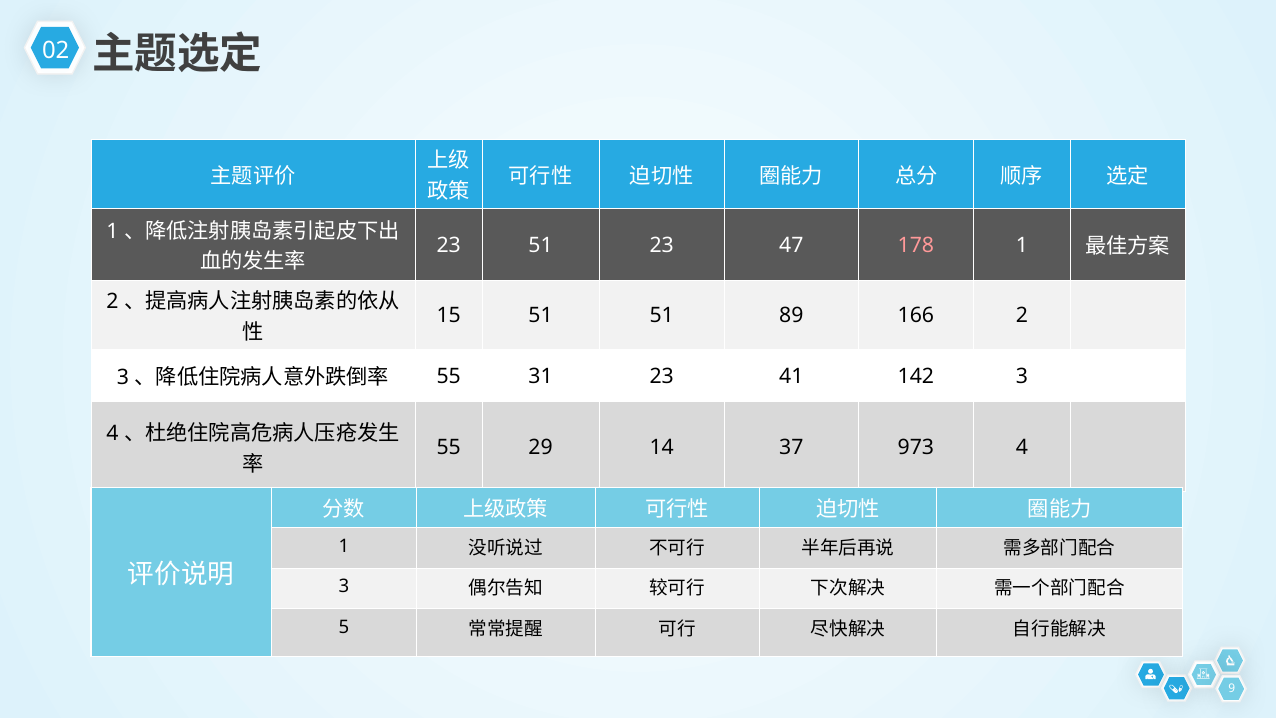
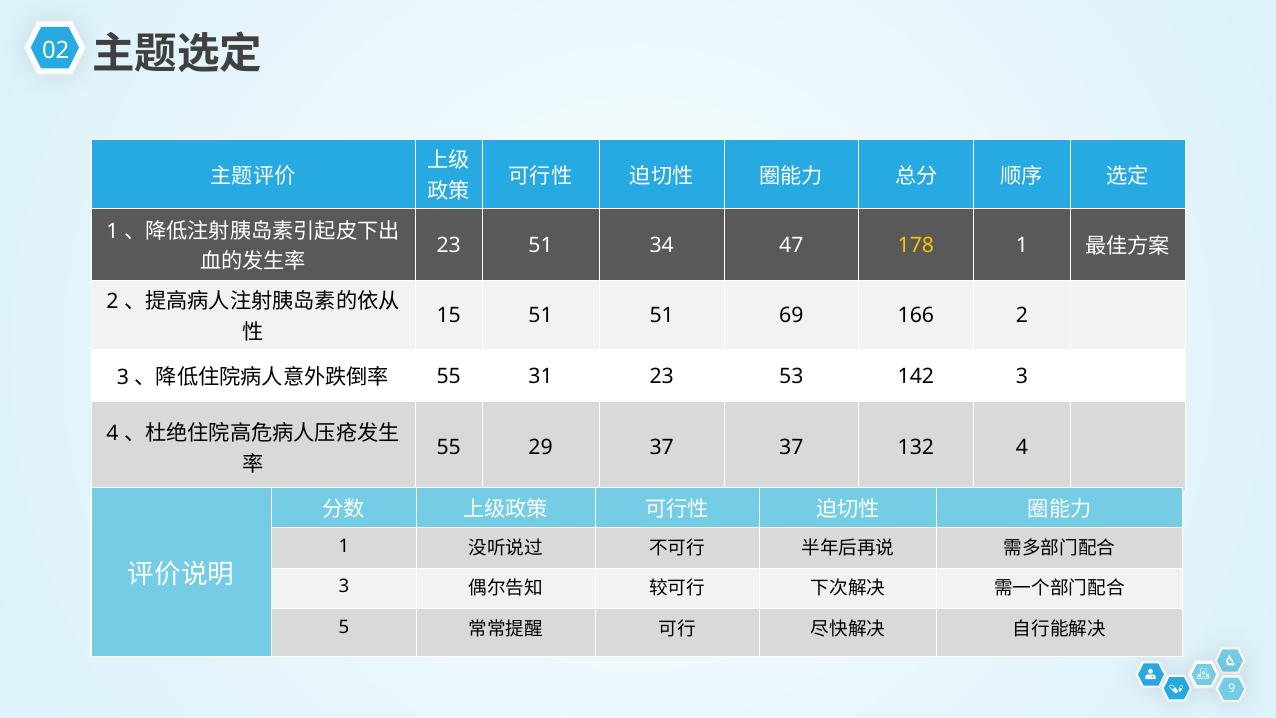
51 23: 23 -> 34
178 colour: pink -> yellow
89: 89 -> 69
41: 41 -> 53
29 14: 14 -> 37
973: 973 -> 132
